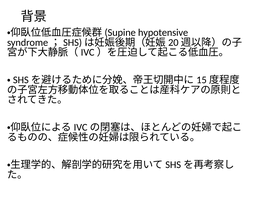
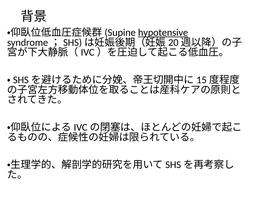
hypotensive underline: none -> present
